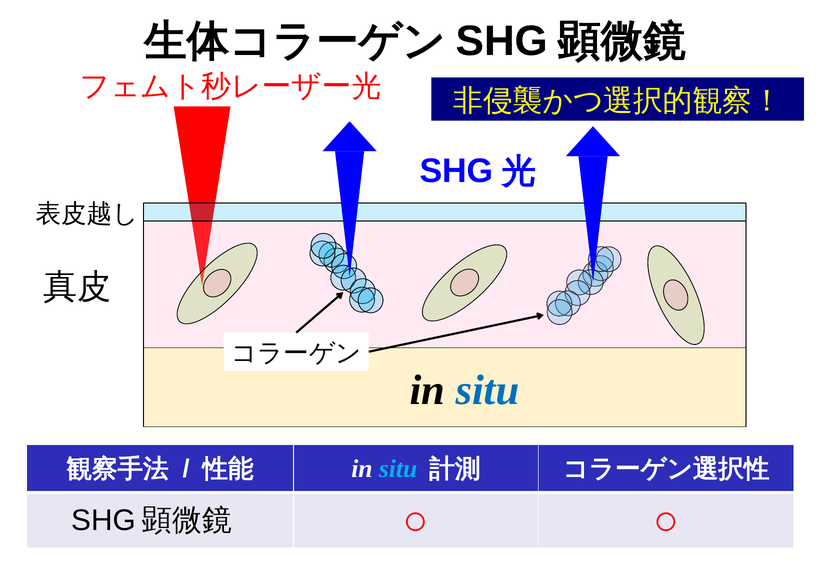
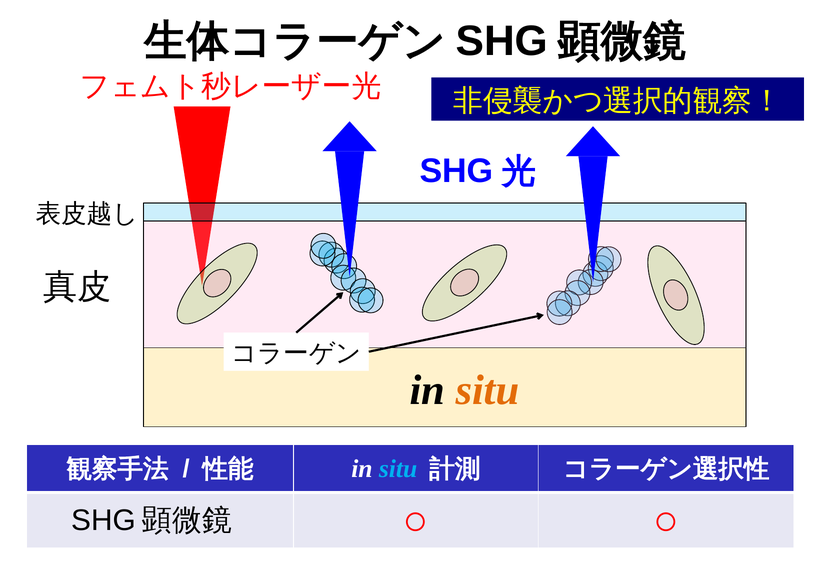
situ at (487, 390) colour: blue -> orange
